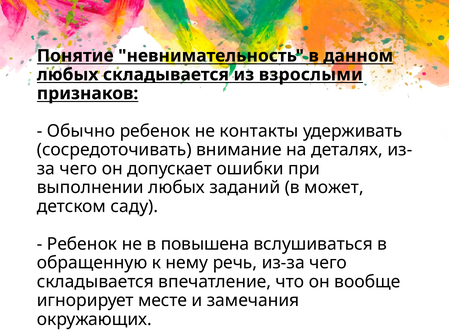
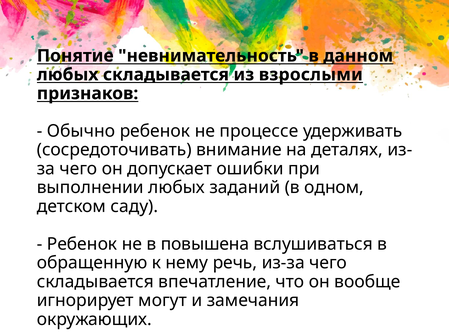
контакты: контакты -> процессе
может: может -> одном
месте: месте -> могут
